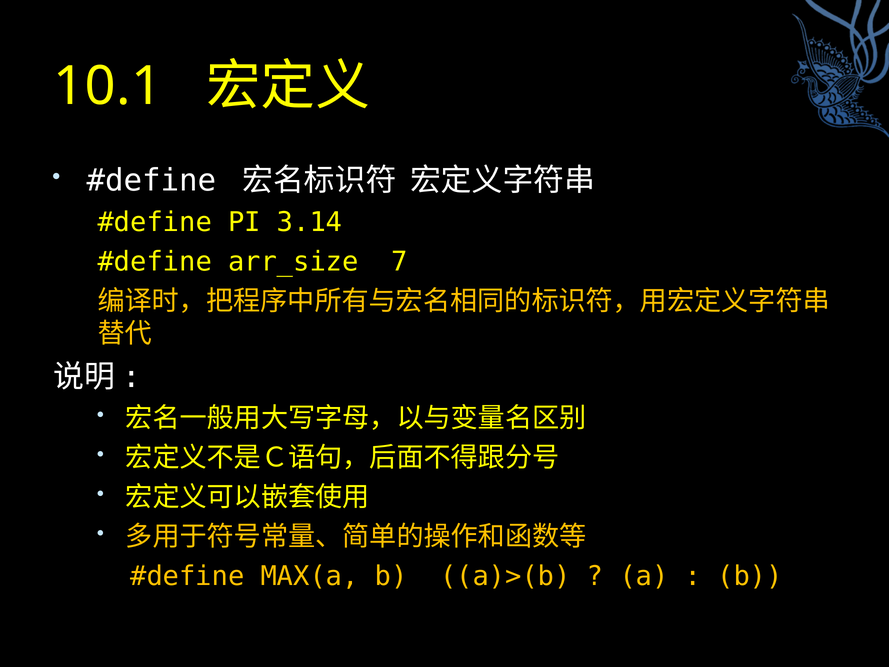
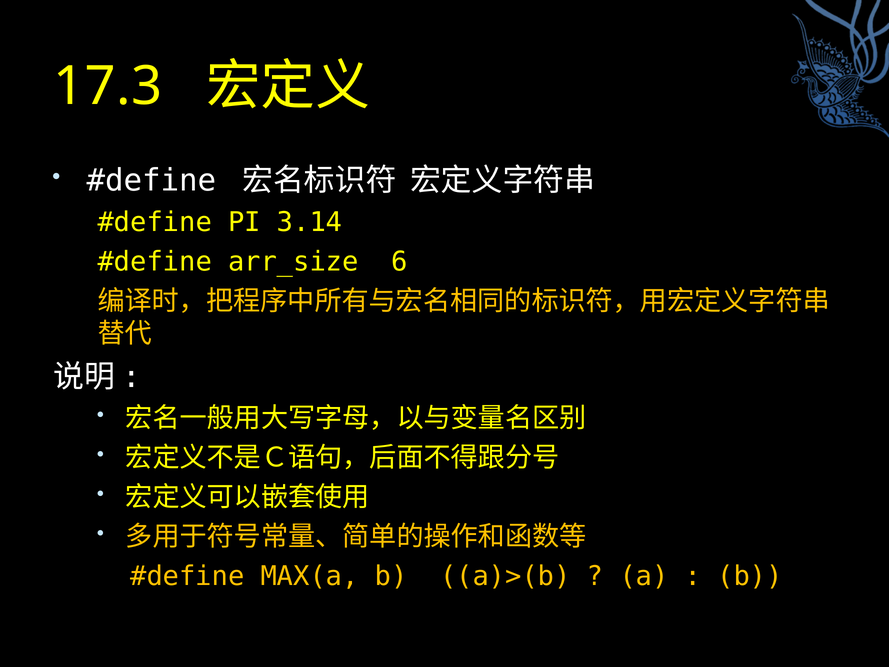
10.1: 10.1 -> 17.3
7: 7 -> 6
